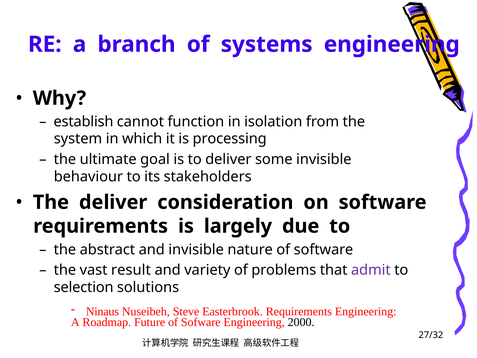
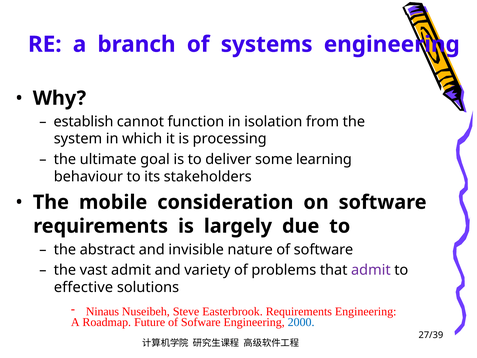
some invisible: invisible -> learning
The deliver: deliver -> mobile
vast result: result -> admit
selection: selection -> effective
2000 colour: black -> blue
27/32: 27/32 -> 27/39
